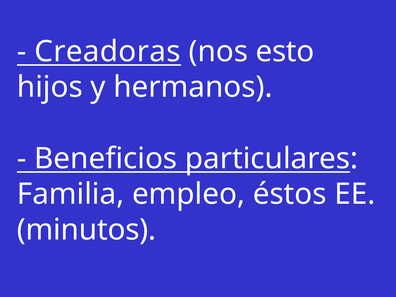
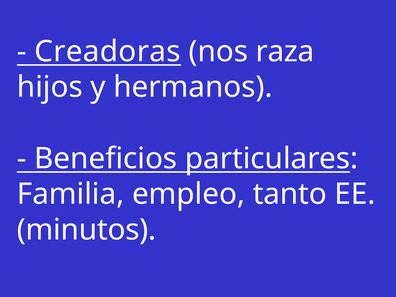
esto: esto -> raza
éstos: éstos -> tanto
